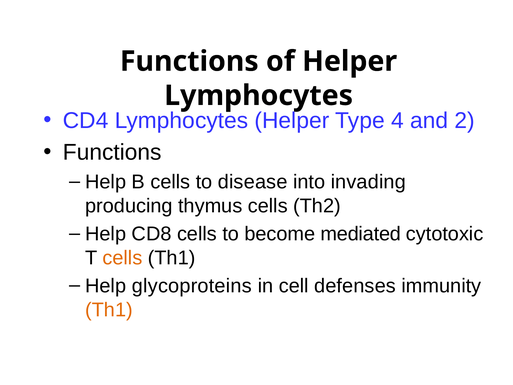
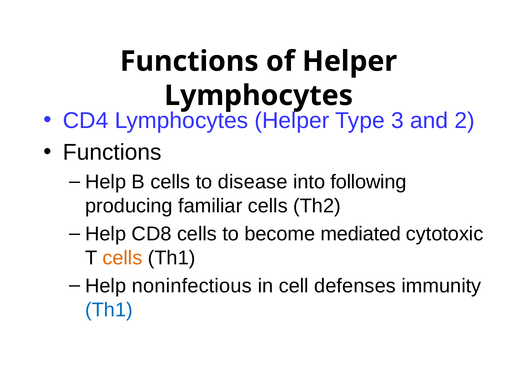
4: 4 -> 3
invading: invading -> following
thymus: thymus -> familiar
glycoproteins: glycoproteins -> noninfectious
Th1 at (109, 310) colour: orange -> blue
